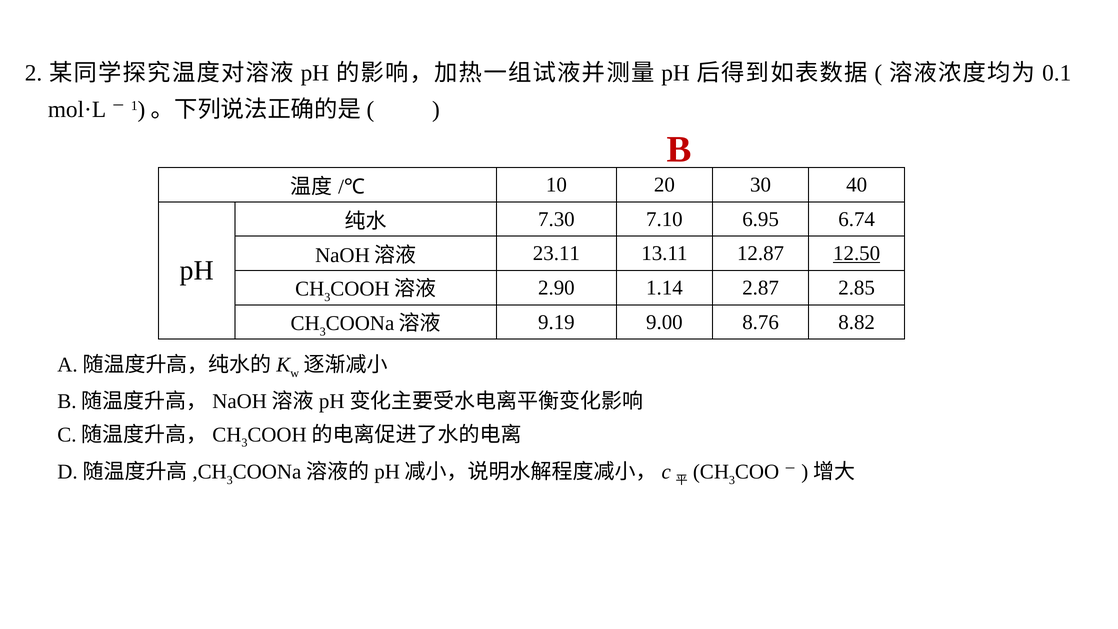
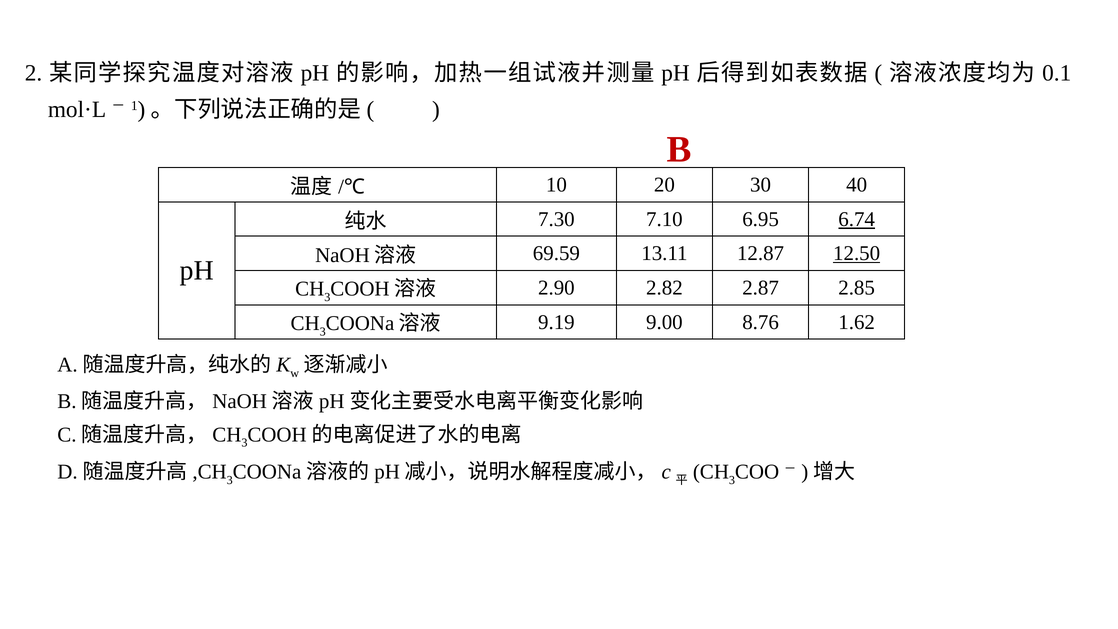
6.74 underline: none -> present
23.11: 23.11 -> 69.59
1.14: 1.14 -> 2.82
8.82: 8.82 -> 1.62
